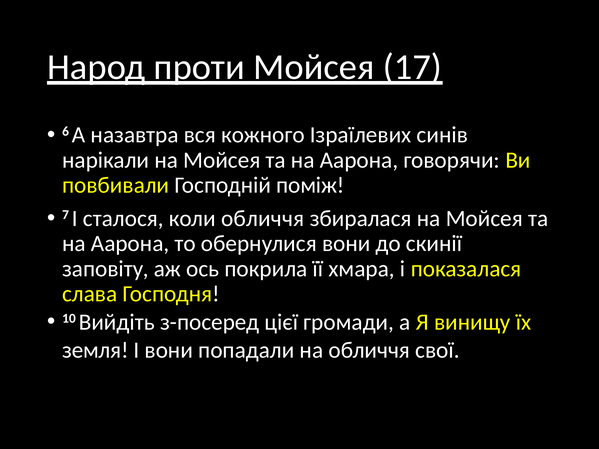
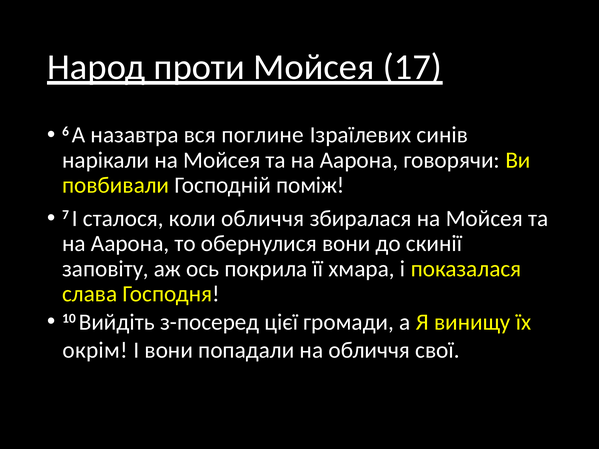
кожного: кожного -> поглине
земля: земля -> окрім
